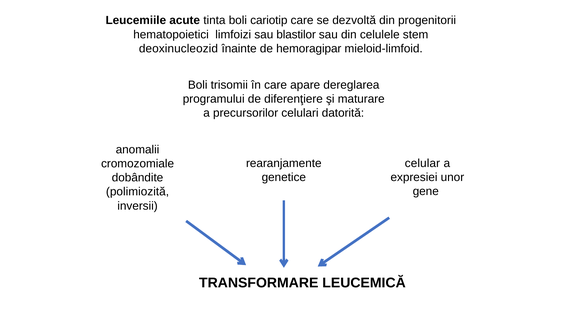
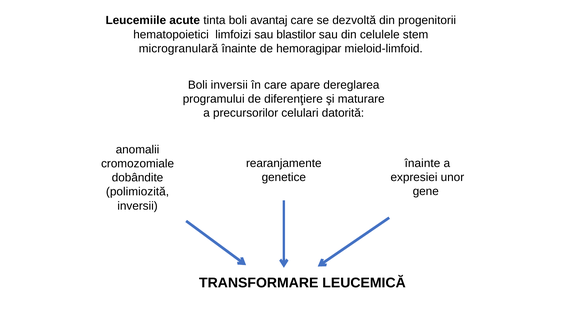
cariotip: cariotip -> avantaj
deoxinucleozid: deoxinucleozid -> microgranulară
Boli trisomii: trisomii -> inversii
celular at (422, 163): celular -> înainte
